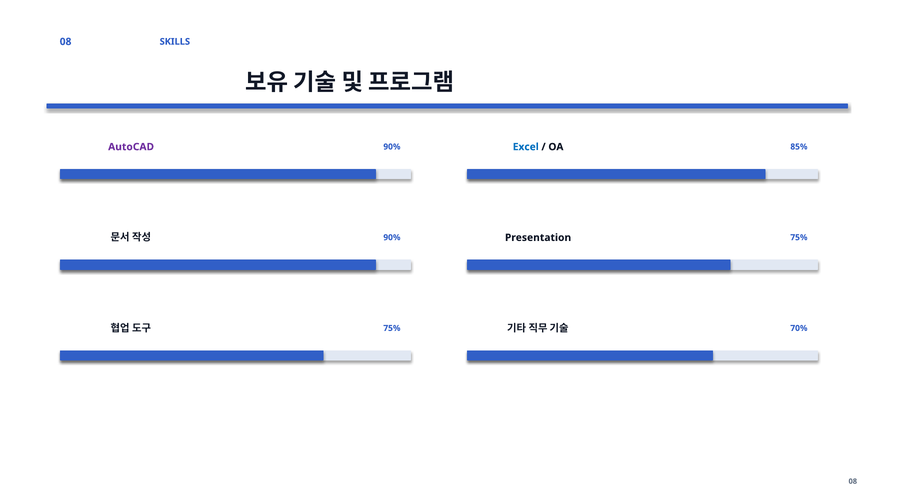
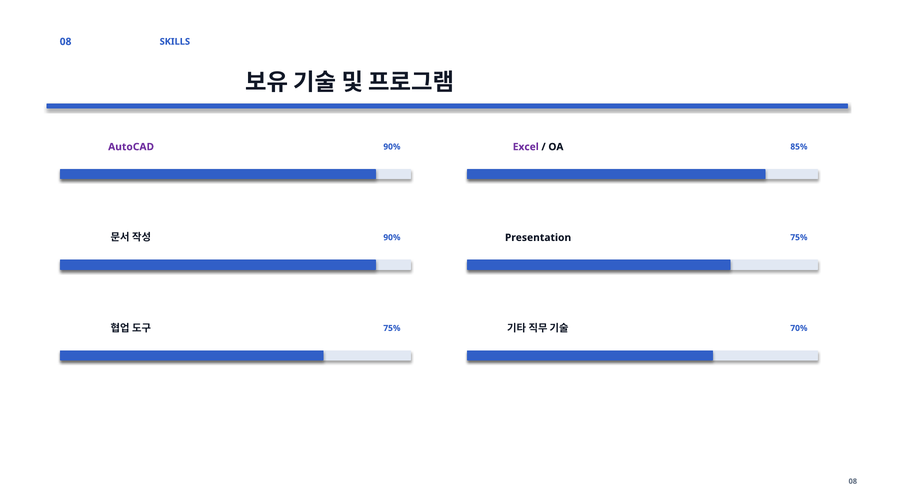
Excel colour: blue -> purple
